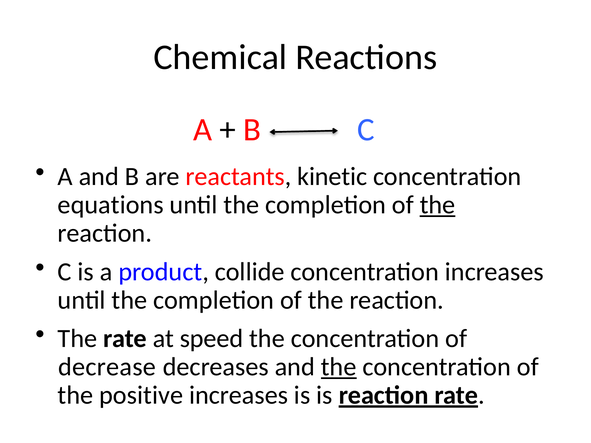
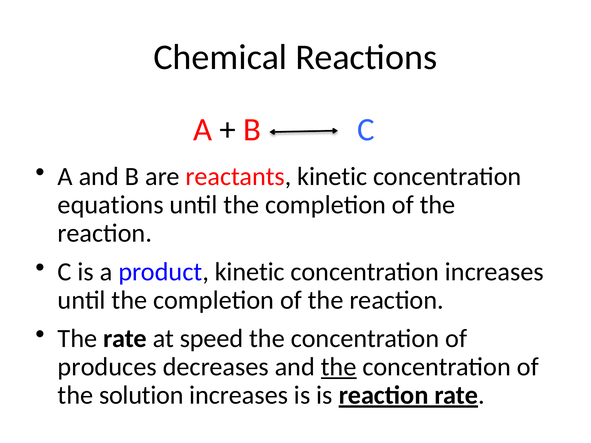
the at (438, 205) underline: present -> none
product collide: collide -> kinetic
decrease: decrease -> produces
positive: positive -> solution
